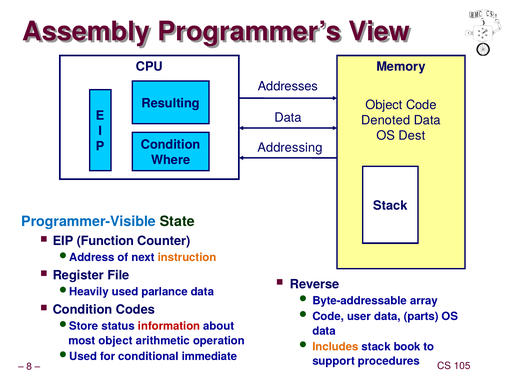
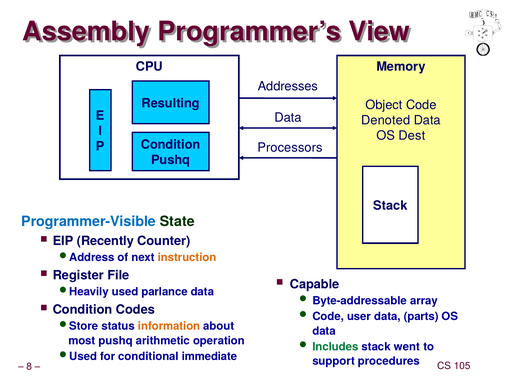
Addressing: Addressing -> Processors
Where at (171, 160): Where -> Pushq
Function: Function -> Recently
Reverse: Reverse -> Capable
information colour: red -> orange
most object: object -> pushq
Includes colour: orange -> green
book: book -> went
